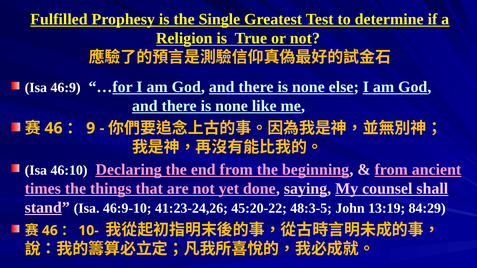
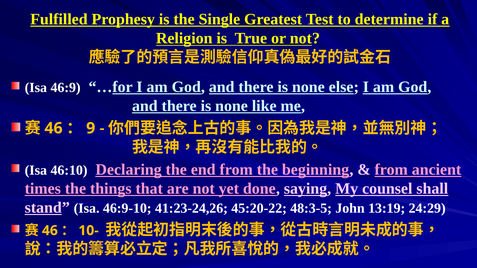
84:29: 84:29 -> 24:29
